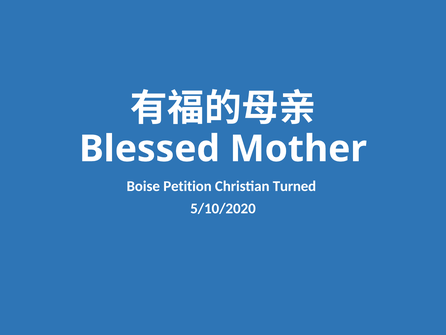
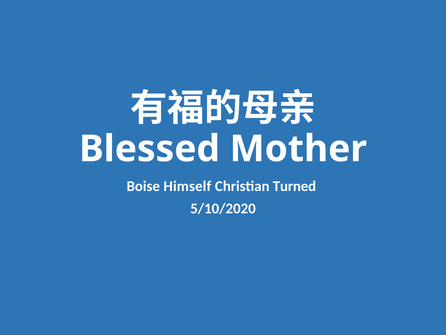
Petition: Petition -> Himself
